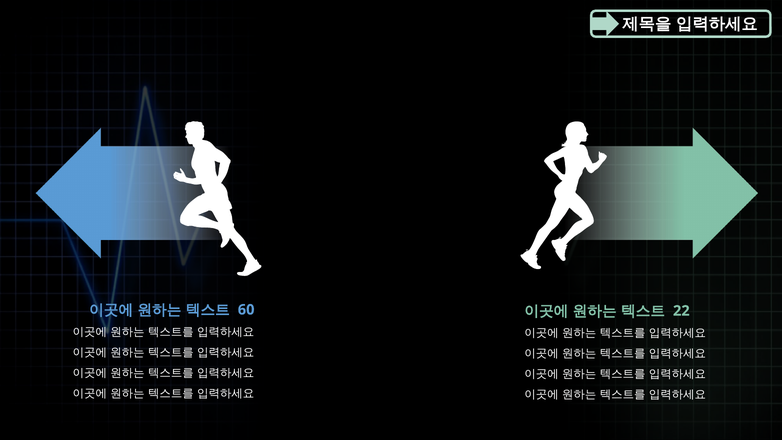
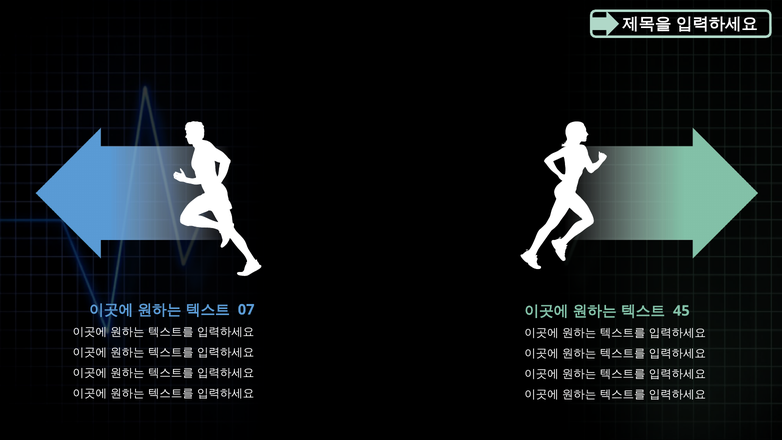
60: 60 -> 07
22: 22 -> 45
